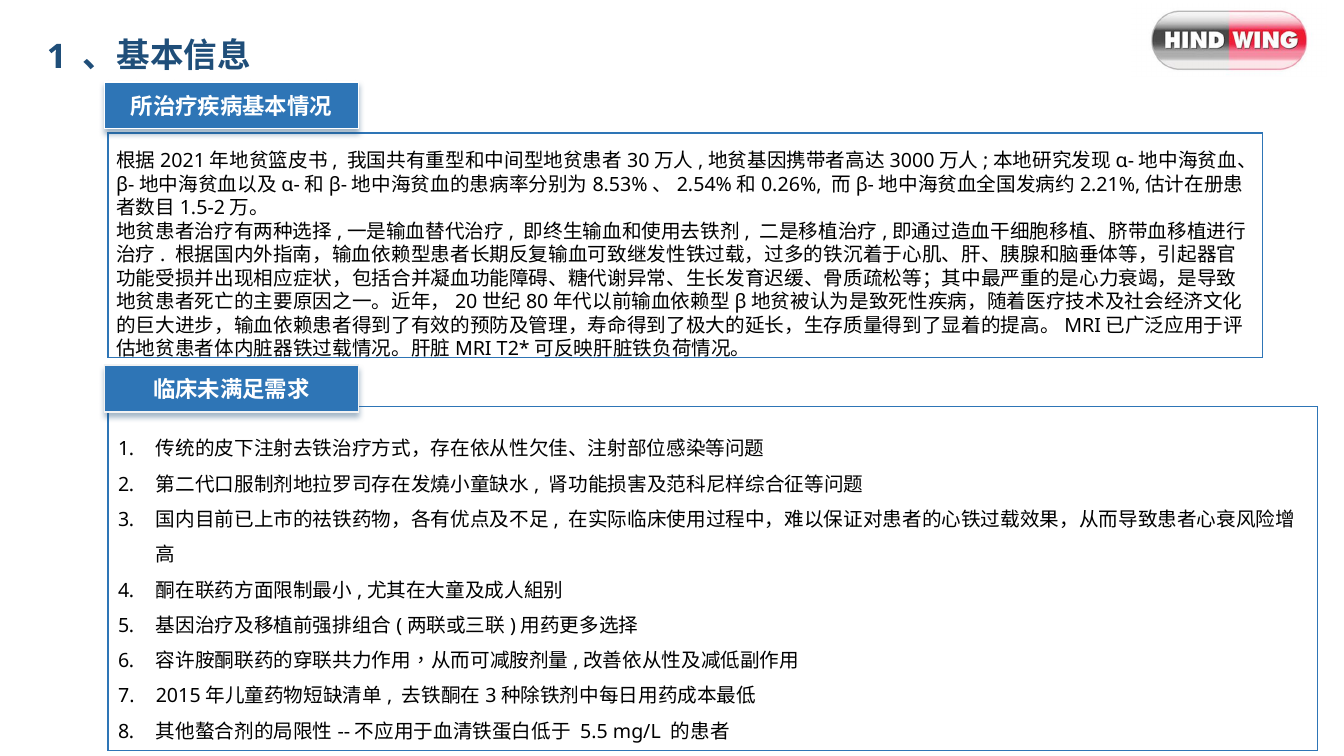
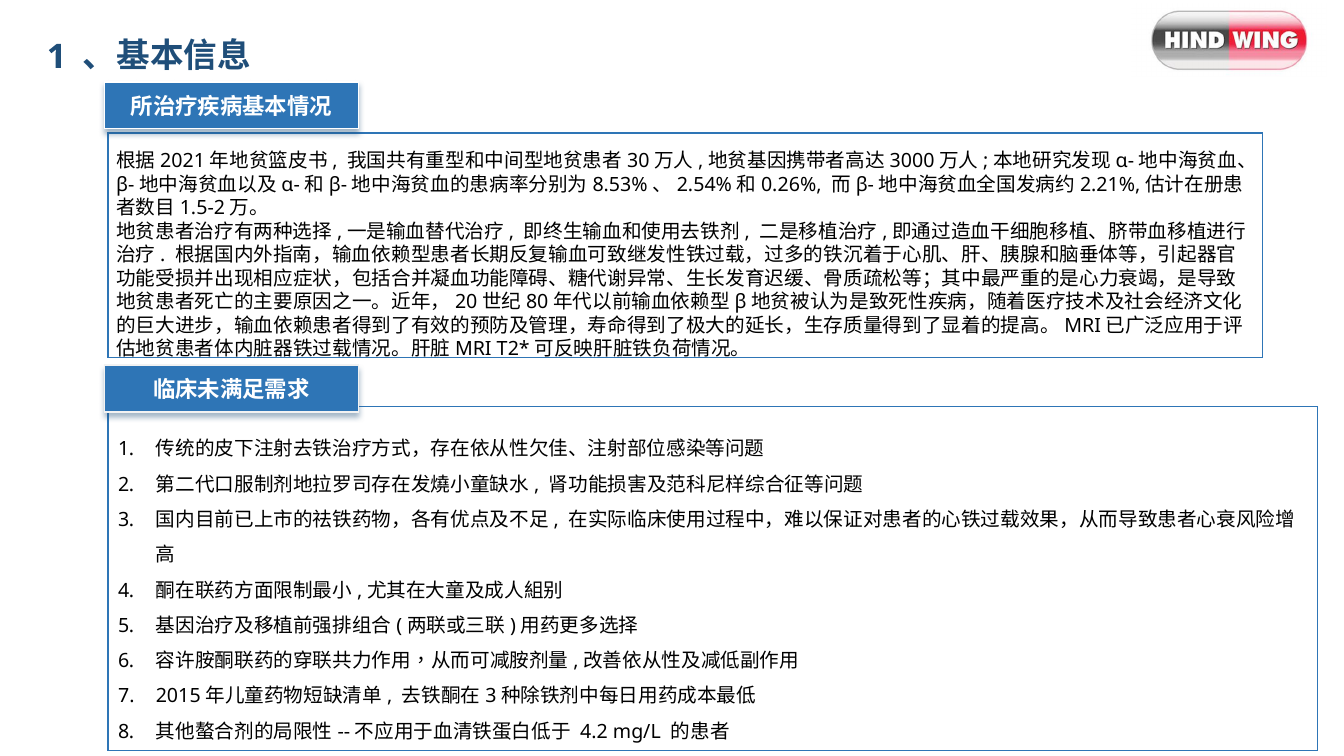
5.5: 5.5 -> 4.2
